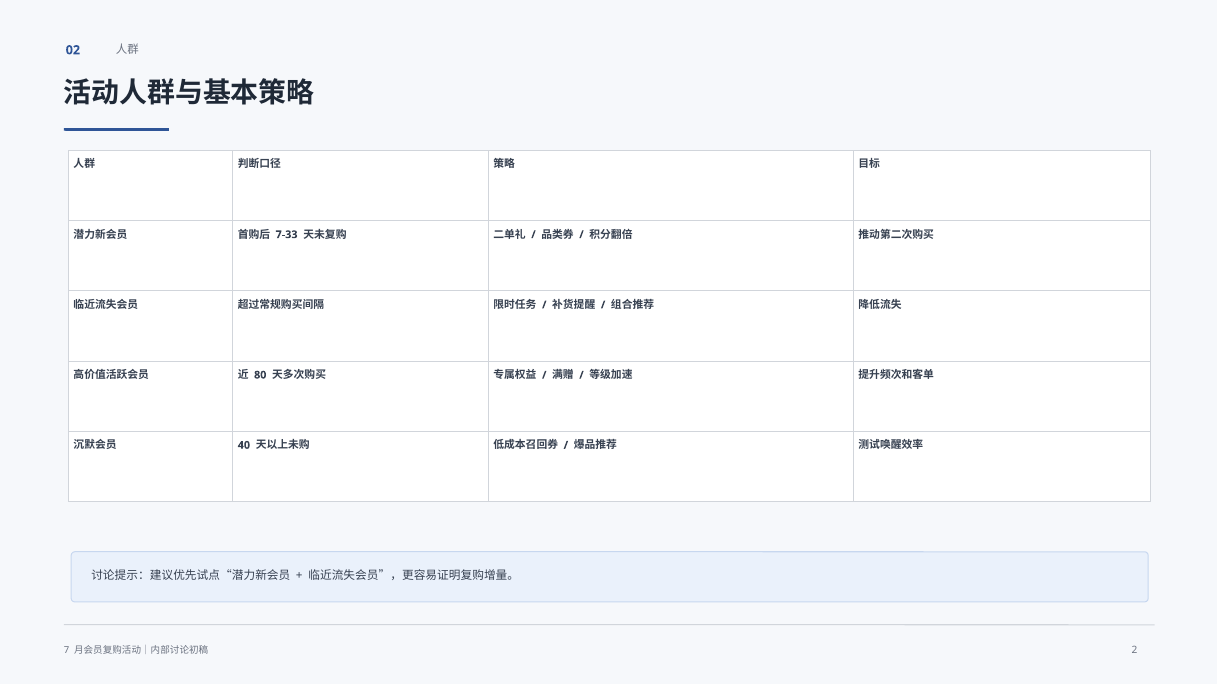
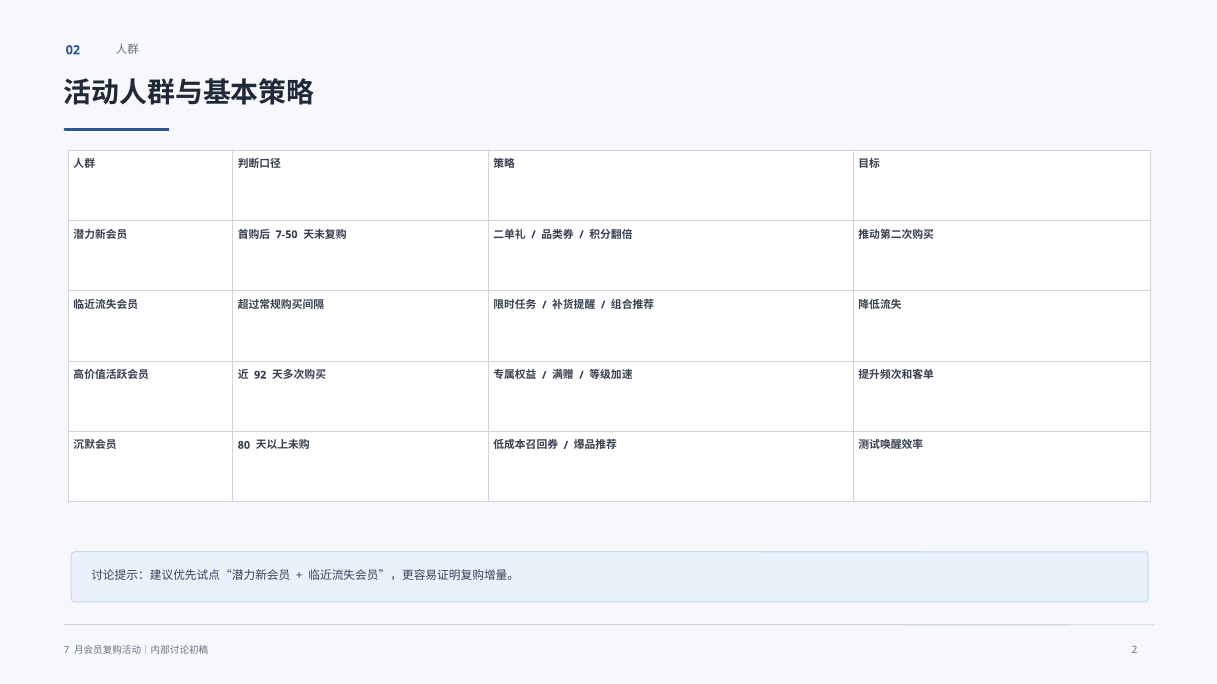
7-33: 7-33 -> 7-50
80: 80 -> 92
40: 40 -> 80
